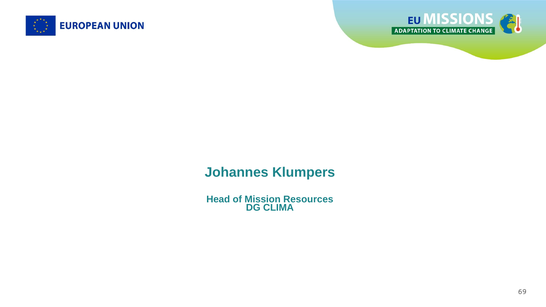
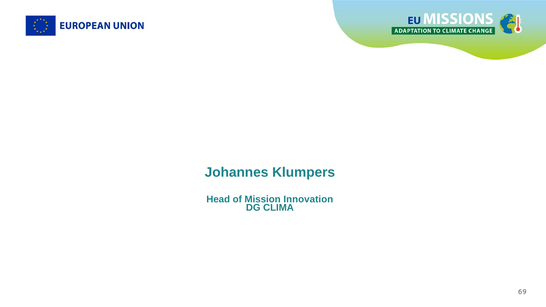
Resources: Resources -> Innovation
